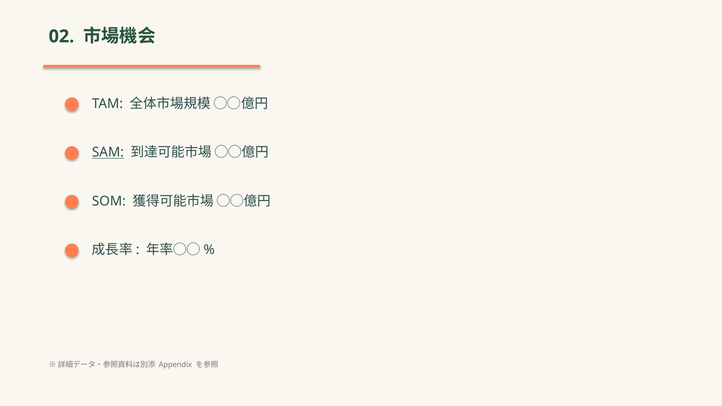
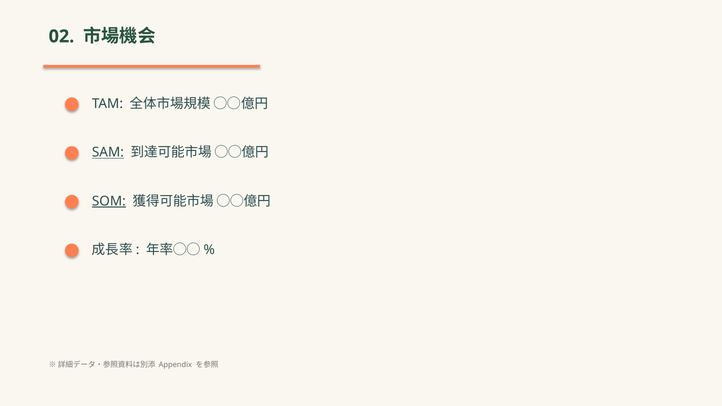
SOM underline: none -> present
